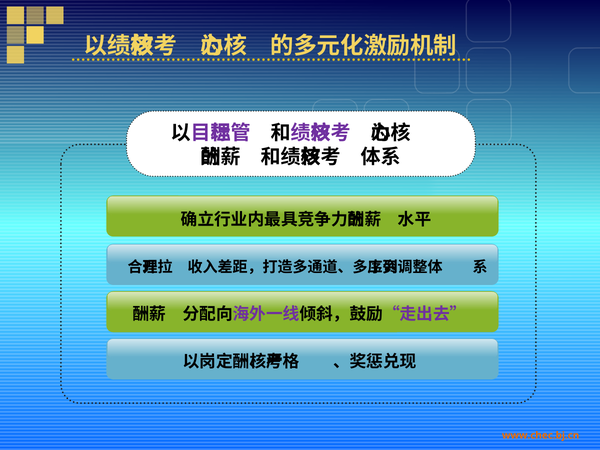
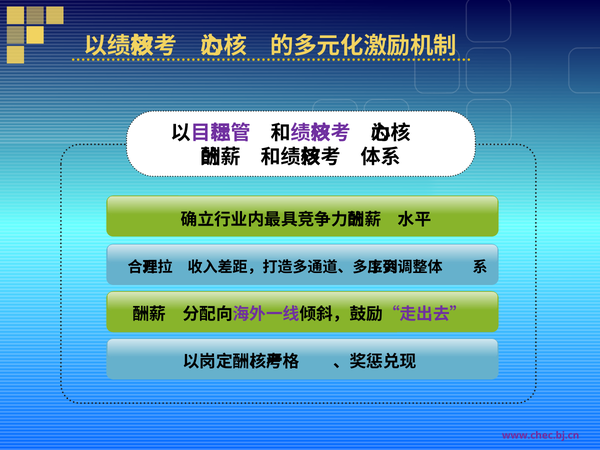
www.chec.bj.cn colour: orange -> purple
